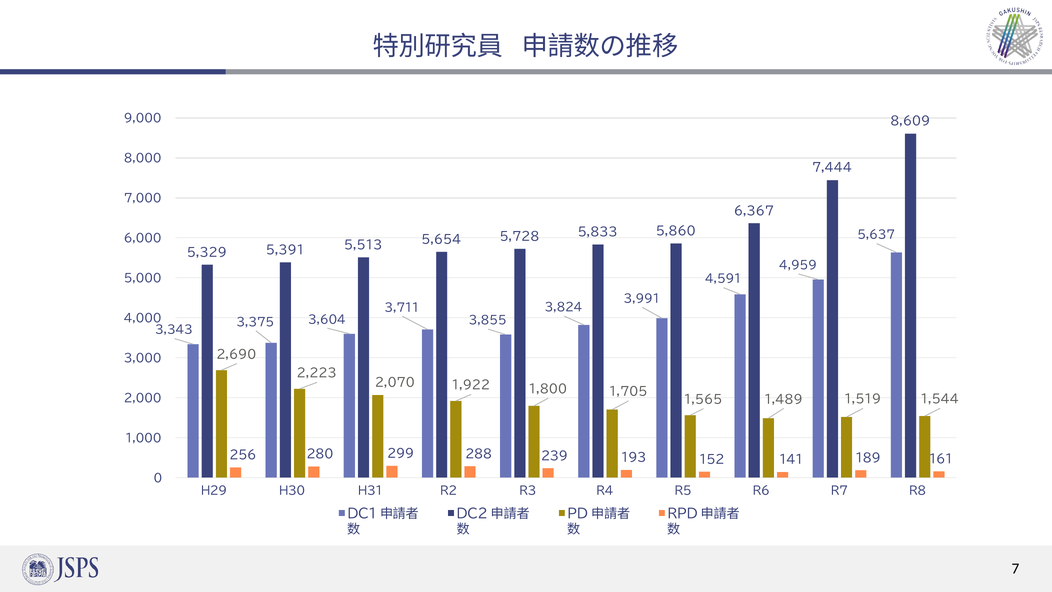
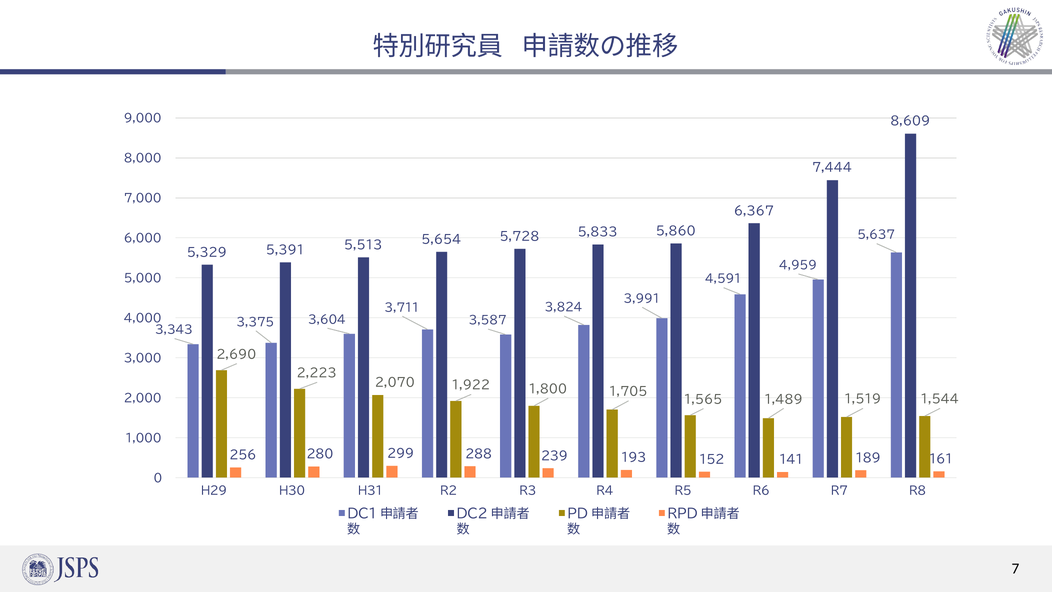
3,855: 3,855 -> 3,587
